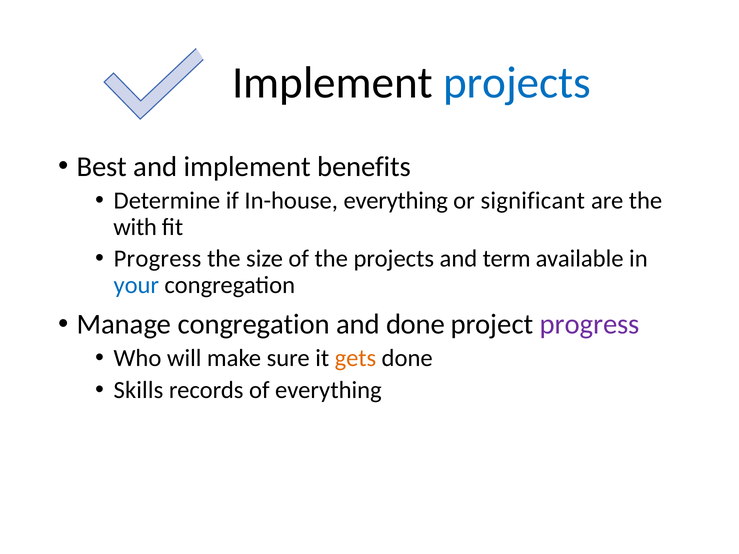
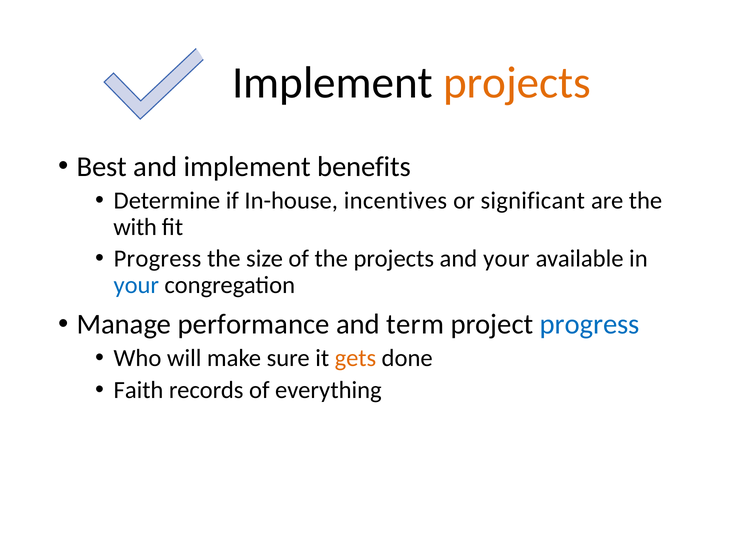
projects at (517, 83) colour: blue -> orange
In-house everything: everything -> incentives
and term: term -> your
Manage congregation: congregation -> performance
and done: done -> term
progress at (590, 325) colour: purple -> blue
Skills: Skills -> Faith
